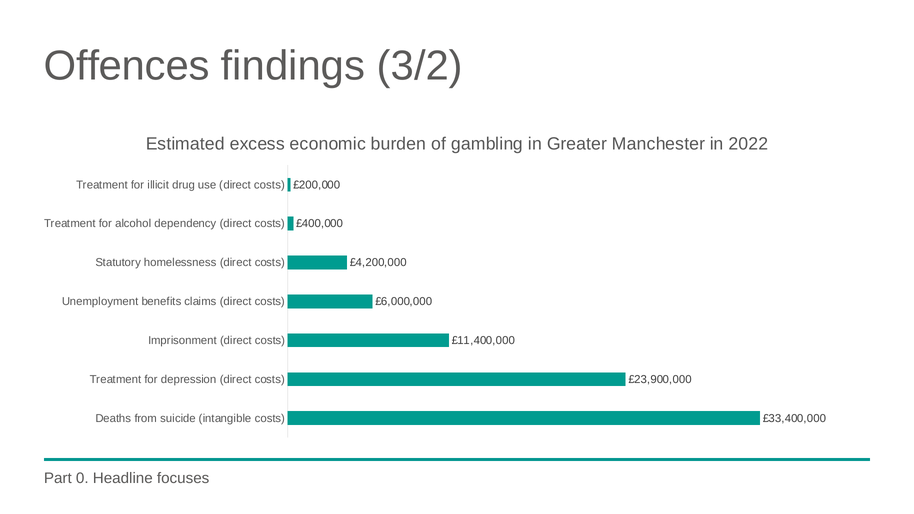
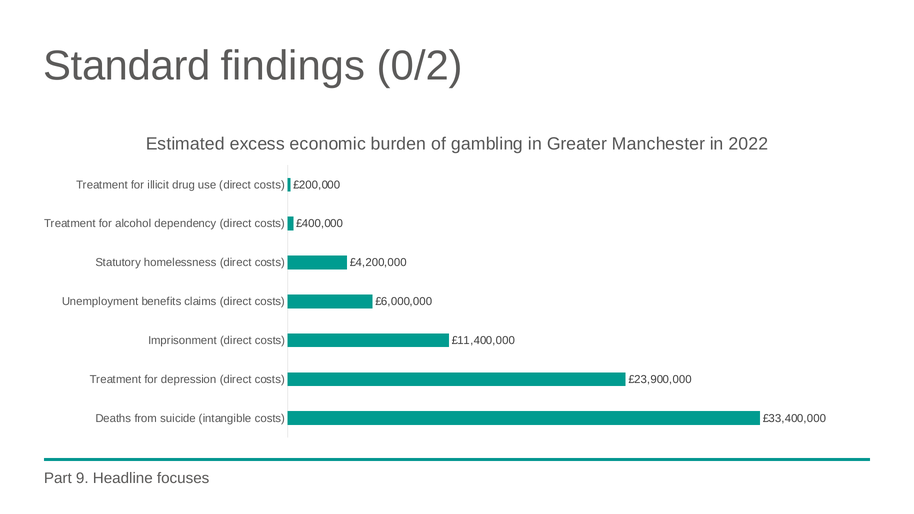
Offences: Offences -> Standard
3/2: 3/2 -> 0/2
0: 0 -> 9
